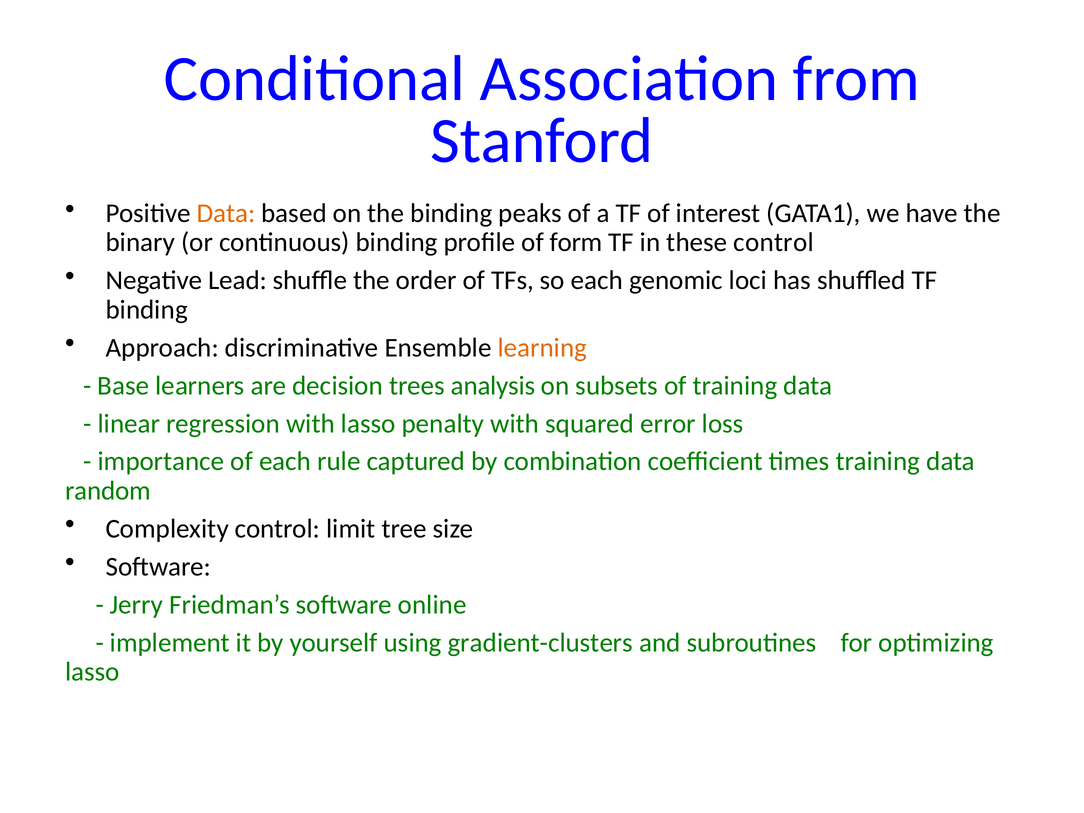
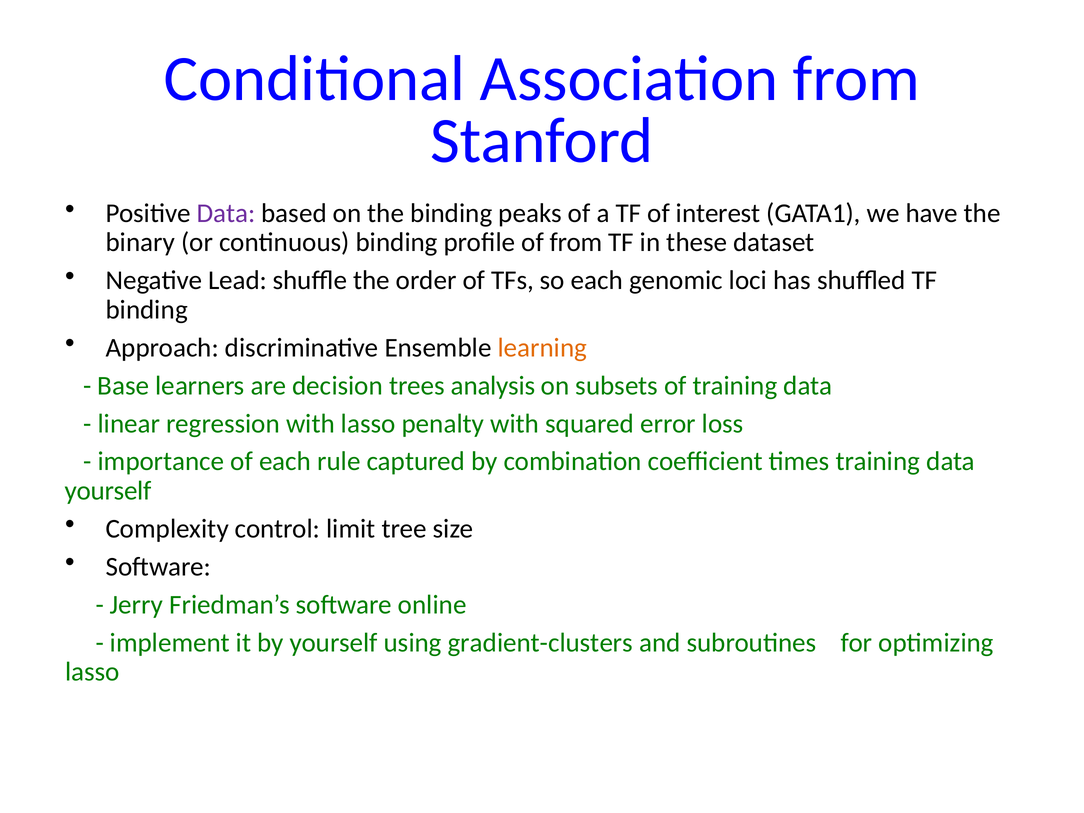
Data at (226, 213) colour: orange -> purple
of form: form -> from
these control: control -> dataset
random at (108, 491): random -> yourself
